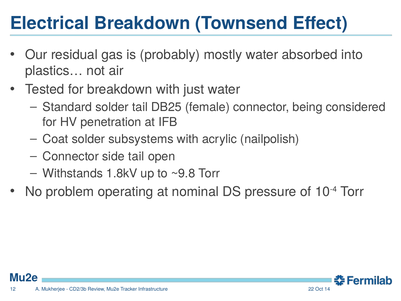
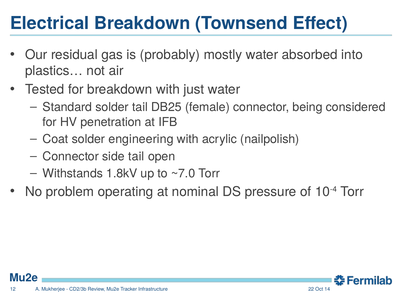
subsystems: subsystems -> engineering
~9.8: ~9.8 -> ~7.0
